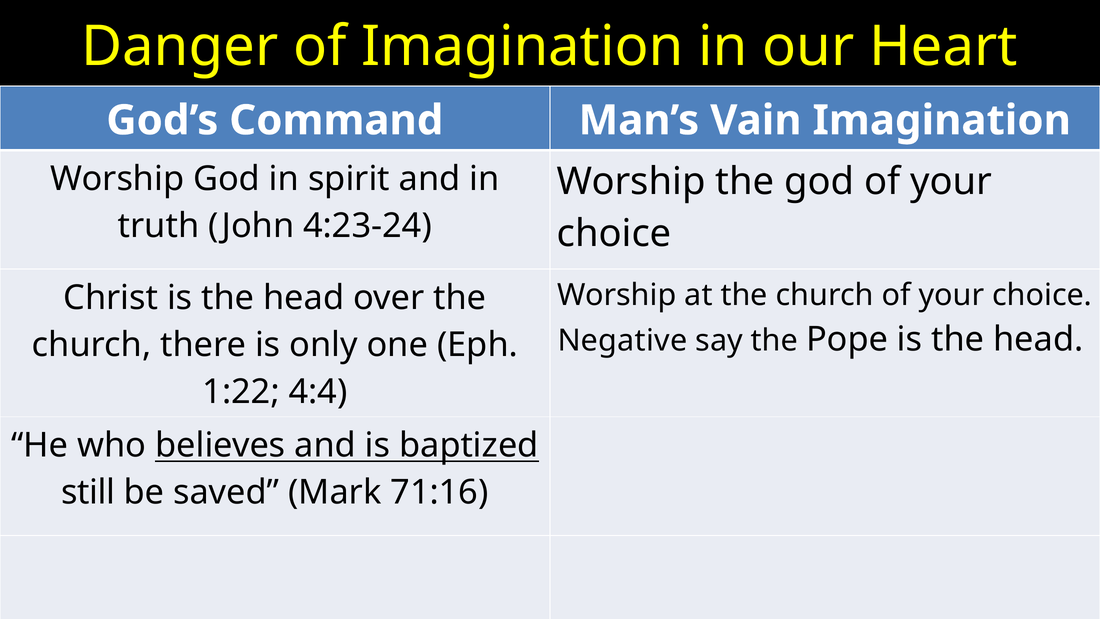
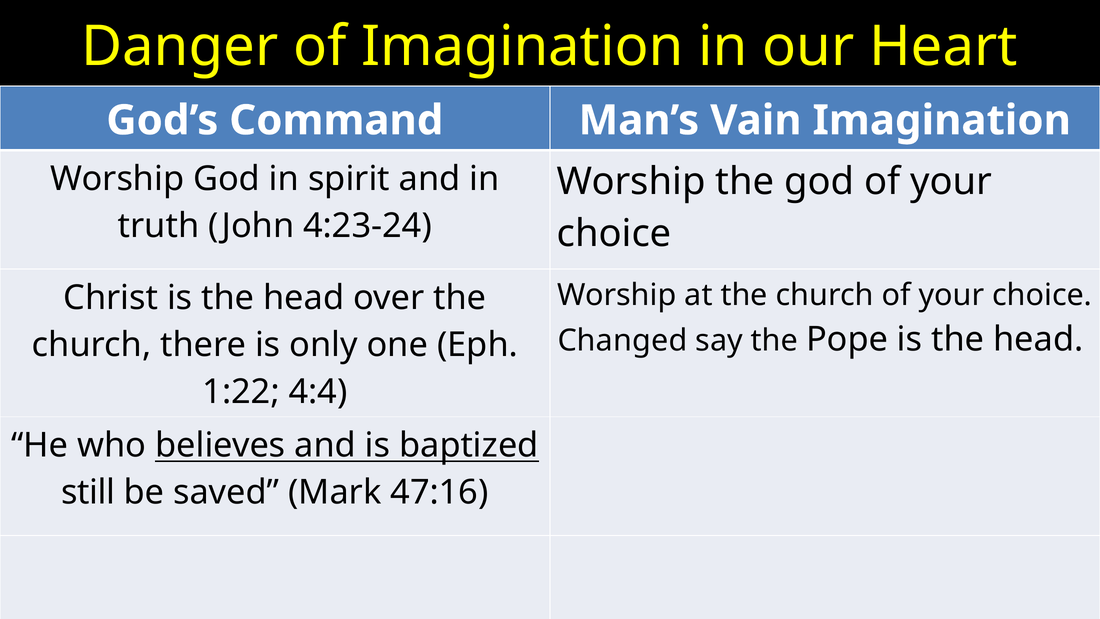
Negative: Negative -> Changed
71:16: 71:16 -> 47:16
